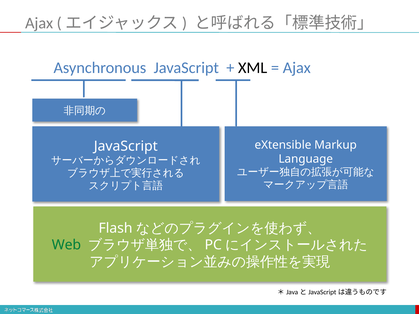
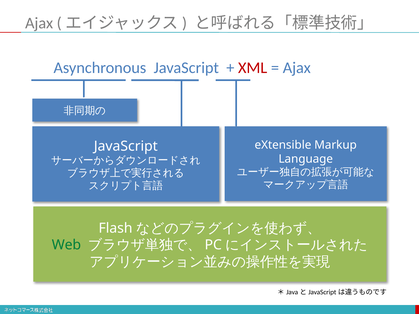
XML colour: black -> red
